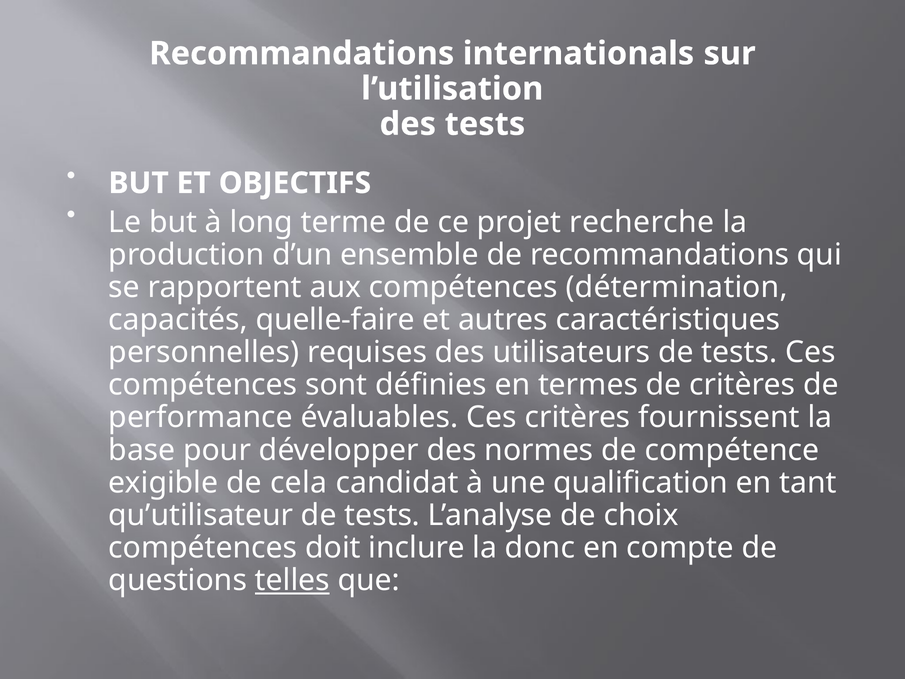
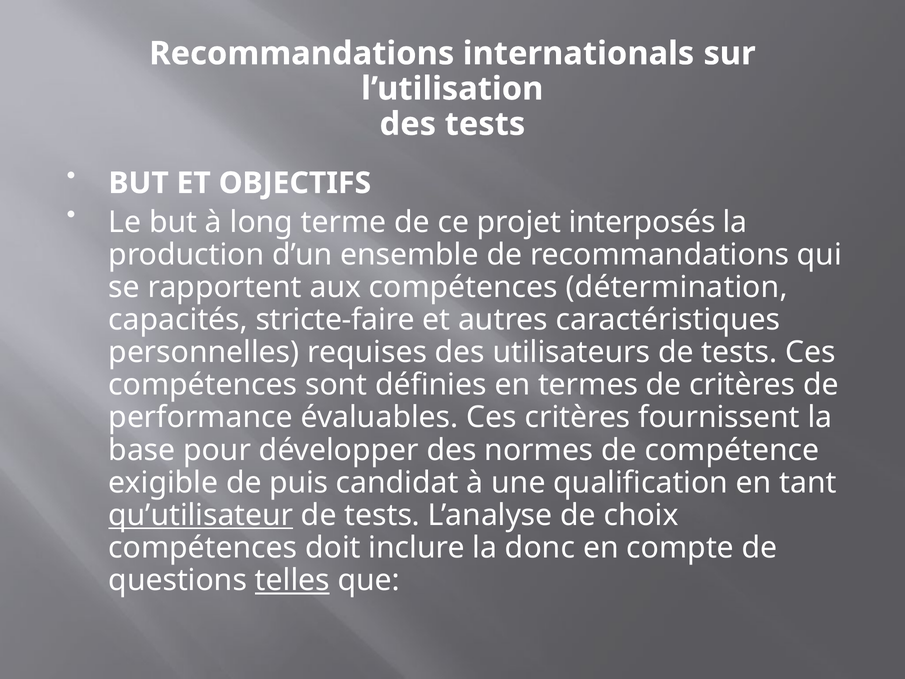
recherche: recherche -> interposés
quelle-faire: quelle-faire -> stricte-faire
cela: cela -> puis
qu’utilisateur underline: none -> present
